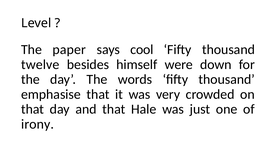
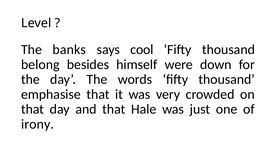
paper: paper -> banks
twelve: twelve -> belong
